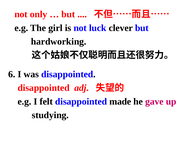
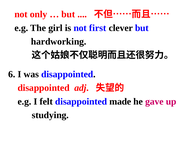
luck: luck -> first
